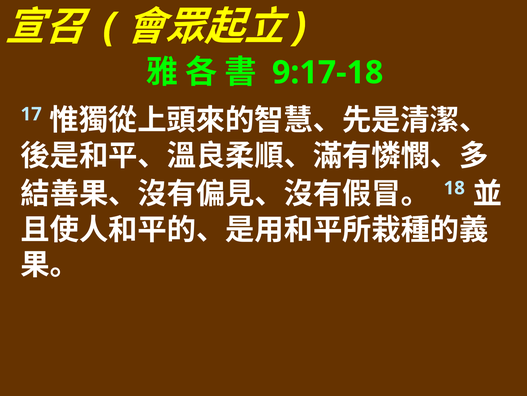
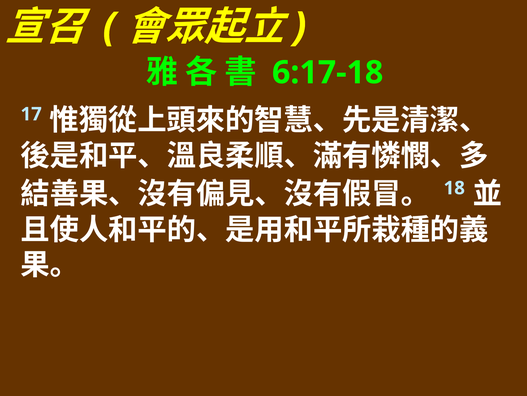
9:17-18: 9:17-18 -> 6:17-18
